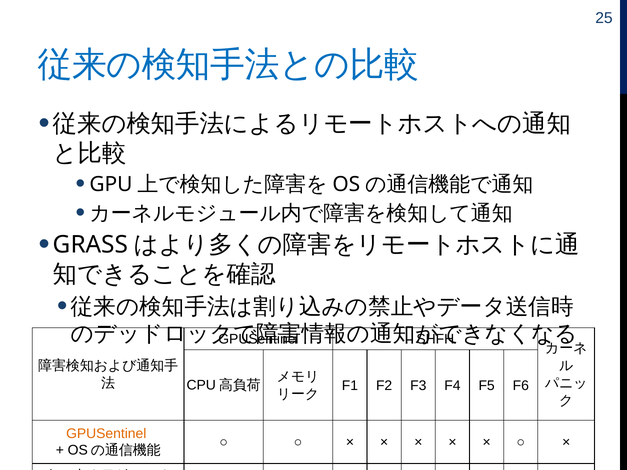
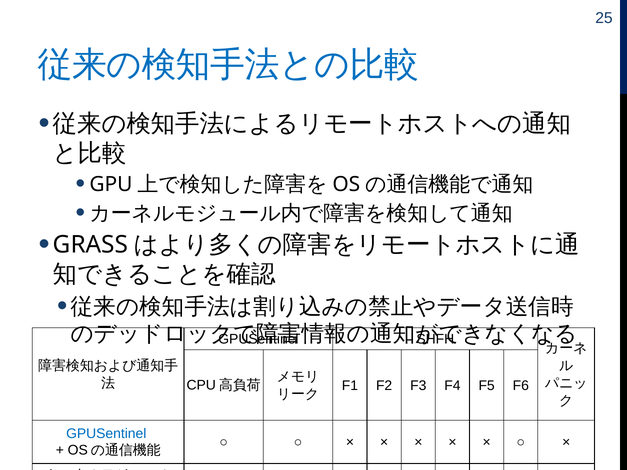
GPUSentinel at (106, 434) colour: orange -> blue
